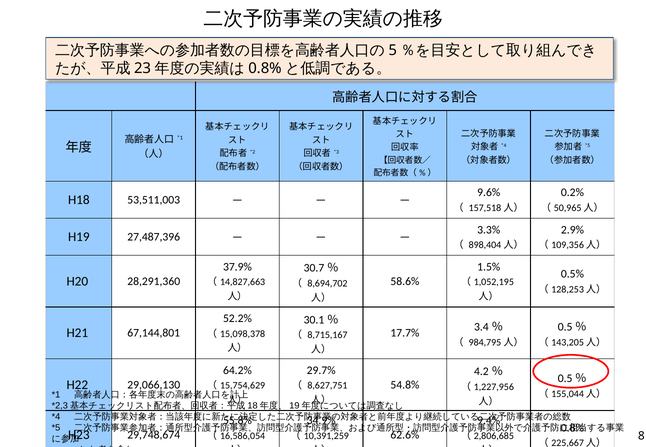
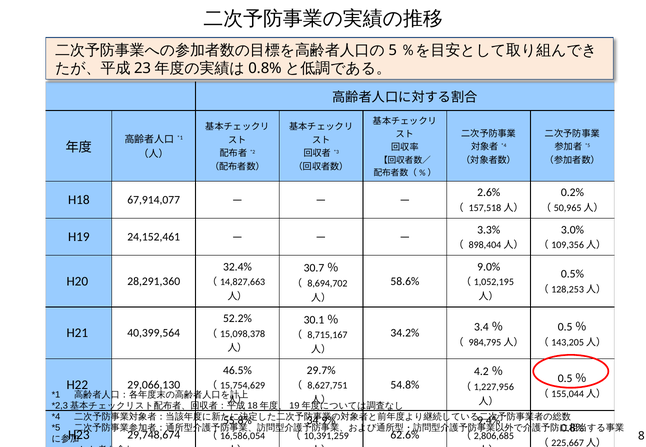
9.6%: 9.6% -> 2.6%
53,511,003: 53,511,003 -> 67,914,077
2.9%: 2.9% -> 3.0%
27,487,396: 27,487,396 -> 24,152,461
37.9%: 37.9% -> 32.4%
1.5%: 1.5% -> 9.0%
67,144,801: 67,144,801 -> 40,399,564
17.7%: 17.7% -> 34.2%
64.2%: 64.2% -> 46.5%
